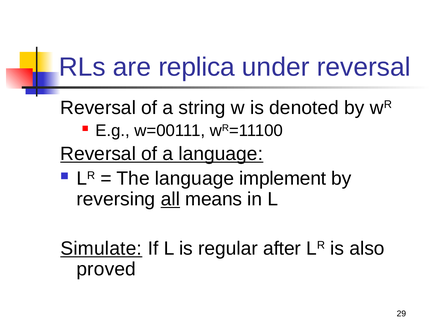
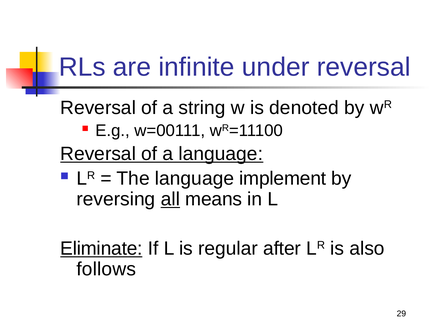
replica: replica -> infinite
Simulate: Simulate -> Eliminate
proved: proved -> follows
